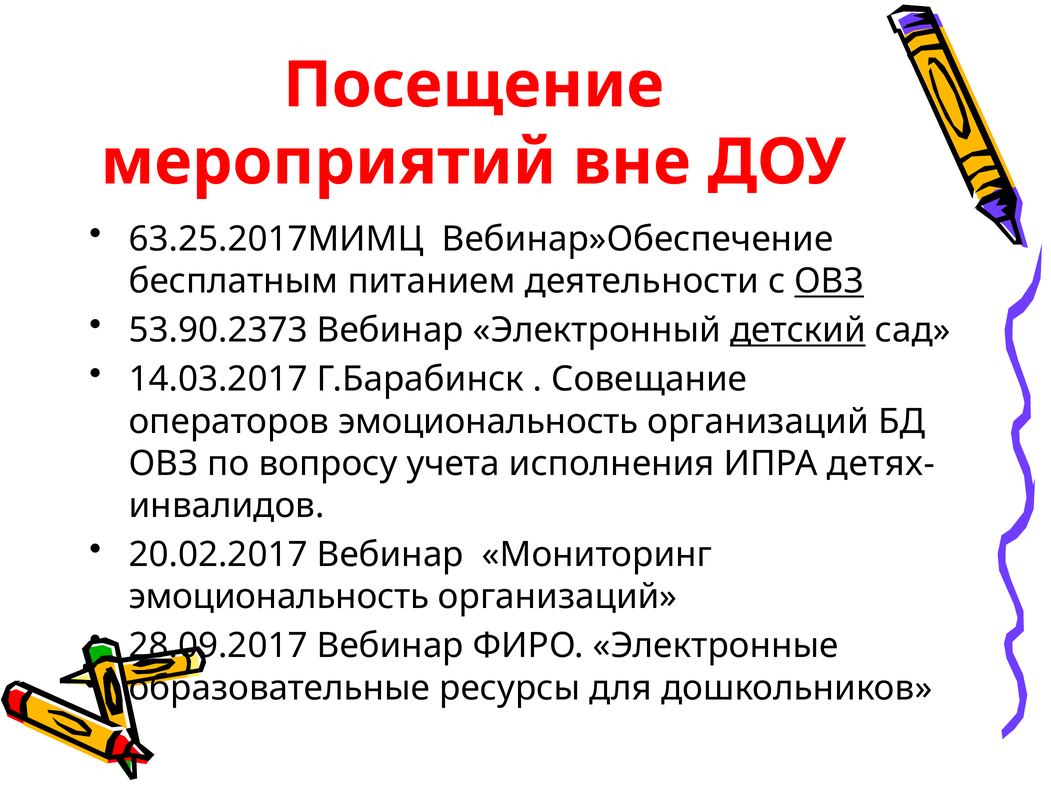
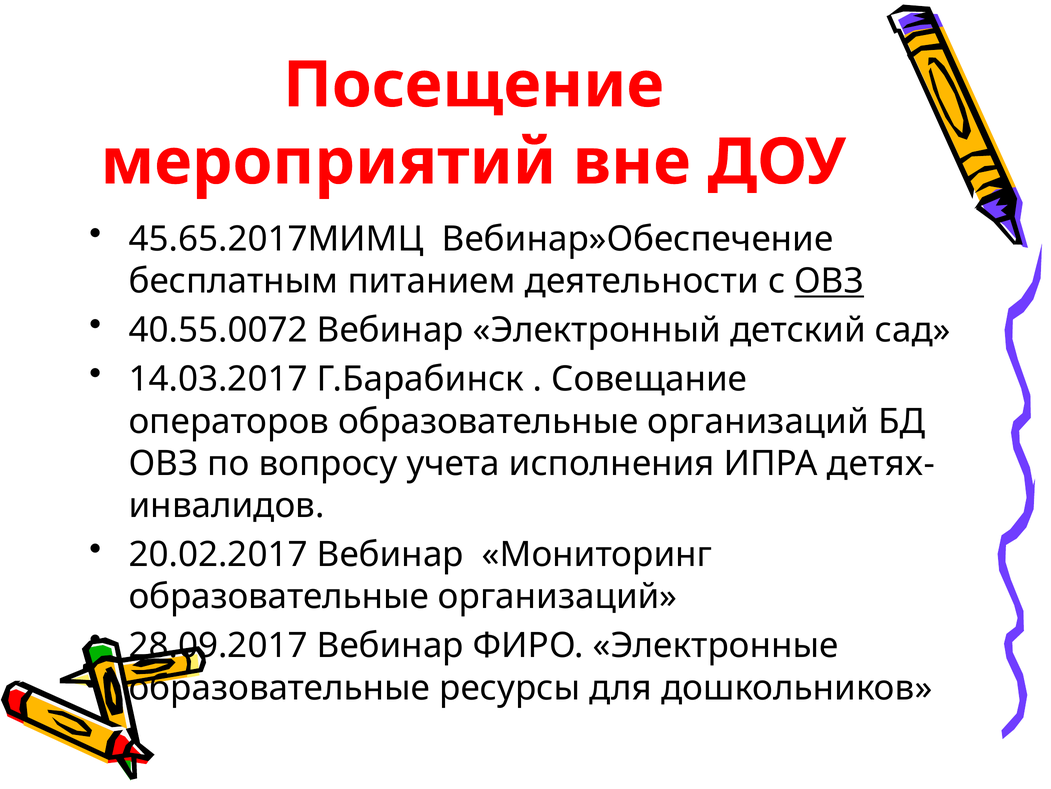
63.25.2017МИМЦ: 63.25.2017МИМЦ -> 45.65.2017МИМЦ
53.90.2373: 53.90.2373 -> 40.55.0072
детский underline: present -> none
операторов эмоциональность: эмоциональность -> образовательные
эмоциональность at (279, 596): эмоциональность -> образовательные
